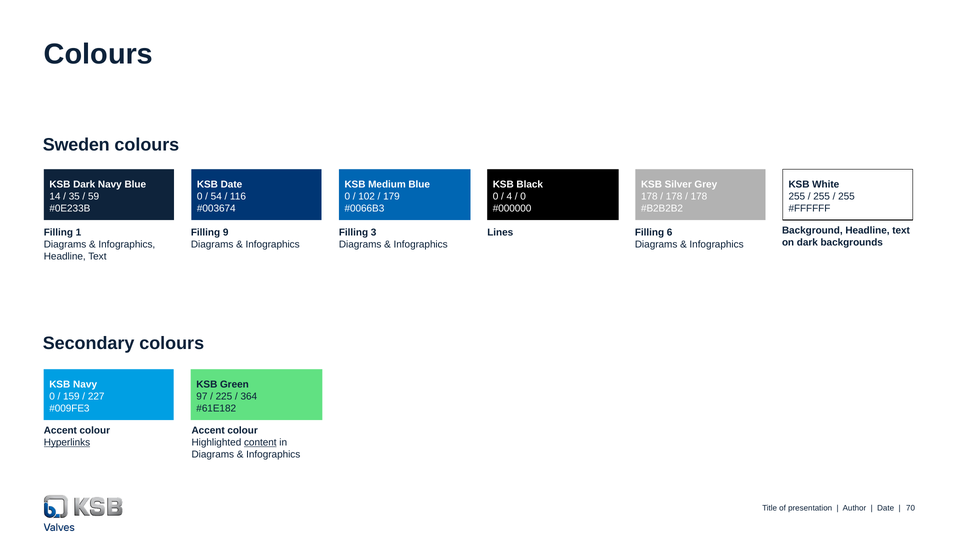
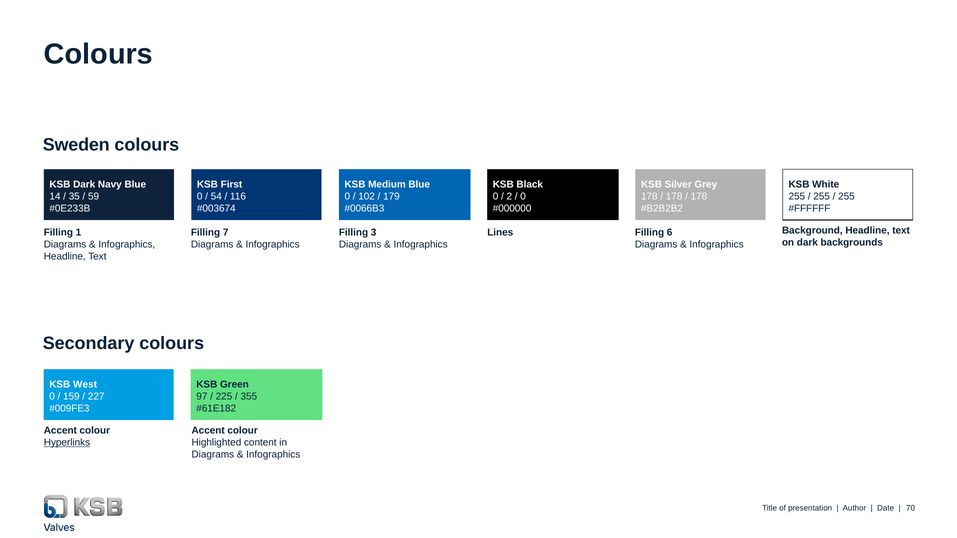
KSB Date: Date -> First
4: 4 -> 2
9: 9 -> 7
KSB Navy: Navy -> West
364: 364 -> 355
content underline: present -> none
